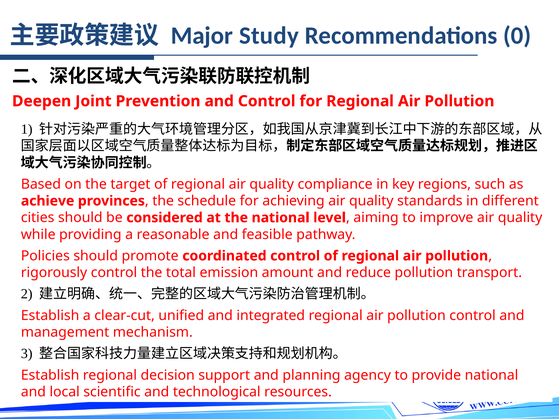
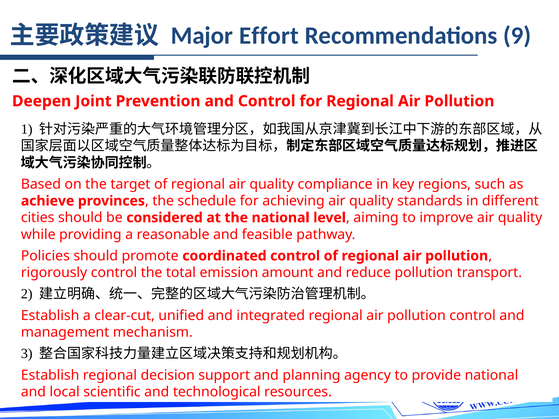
Study: Study -> Effort
0: 0 -> 9
